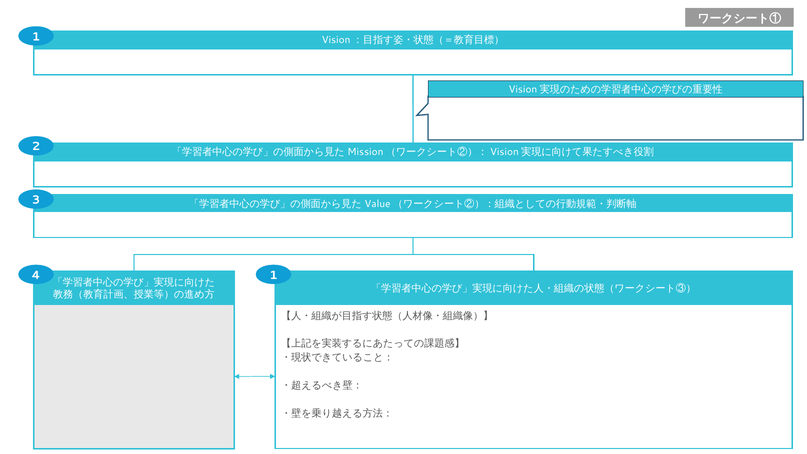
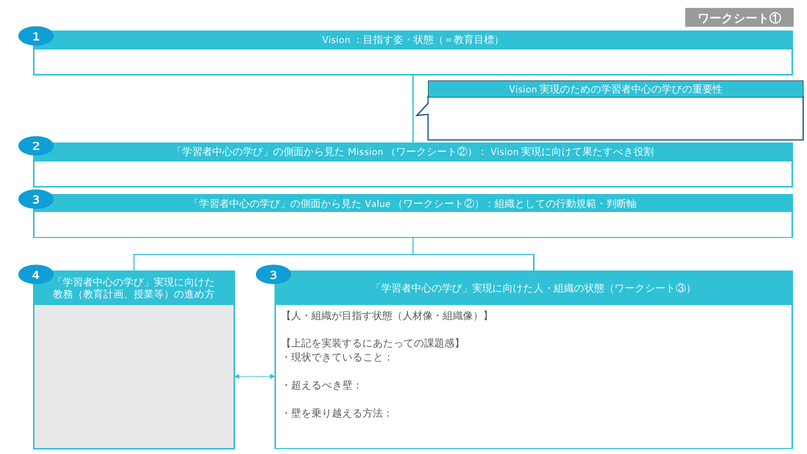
4 1: 1 -> 3
